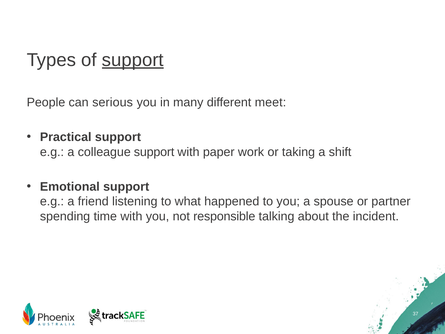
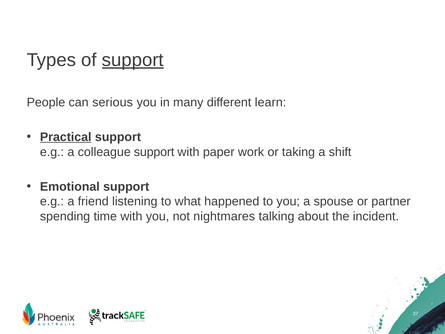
meet: meet -> learn
Practical underline: none -> present
responsible: responsible -> nightmares
